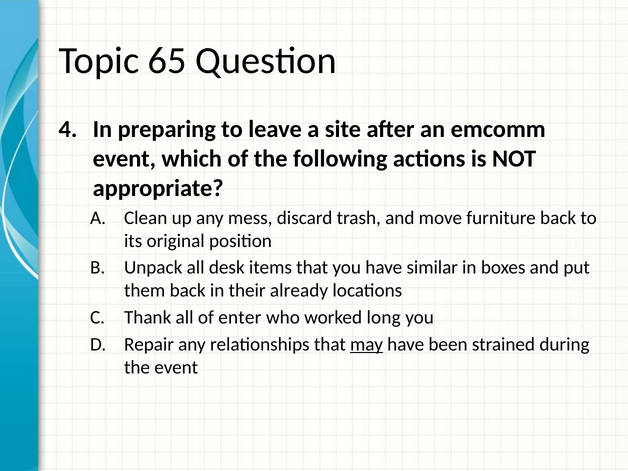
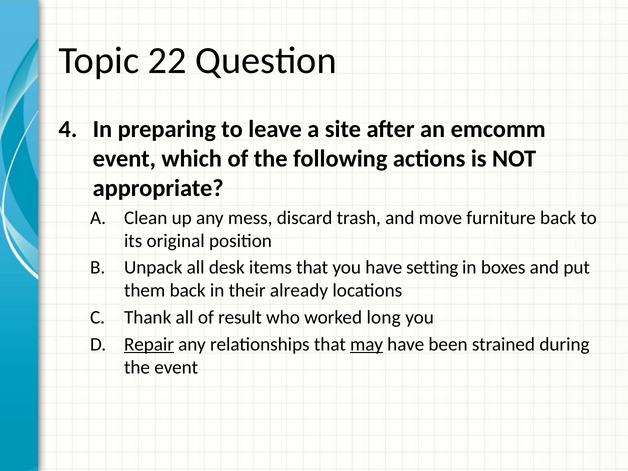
65: 65 -> 22
similar: similar -> setting
enter: enter -> result
Repair underline: none -> present
